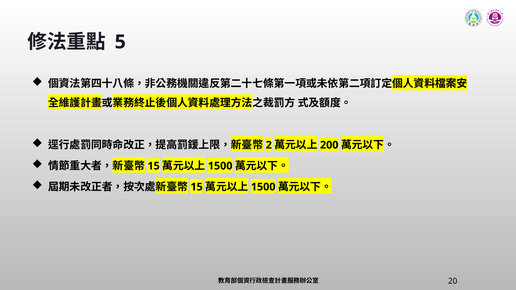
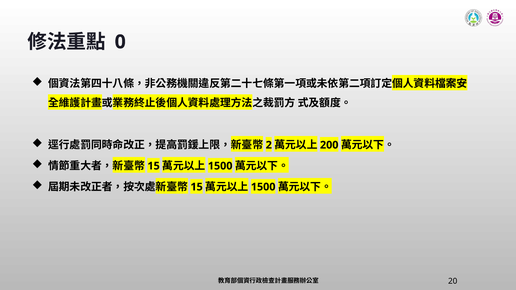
5: 5 -> 0
